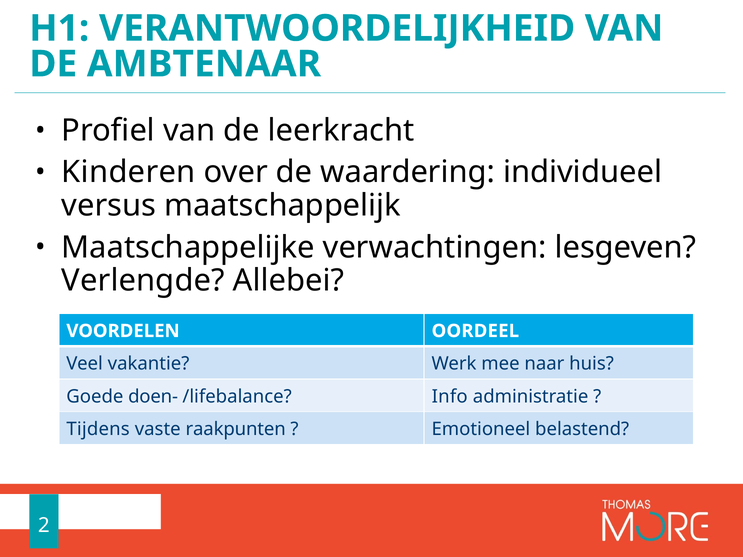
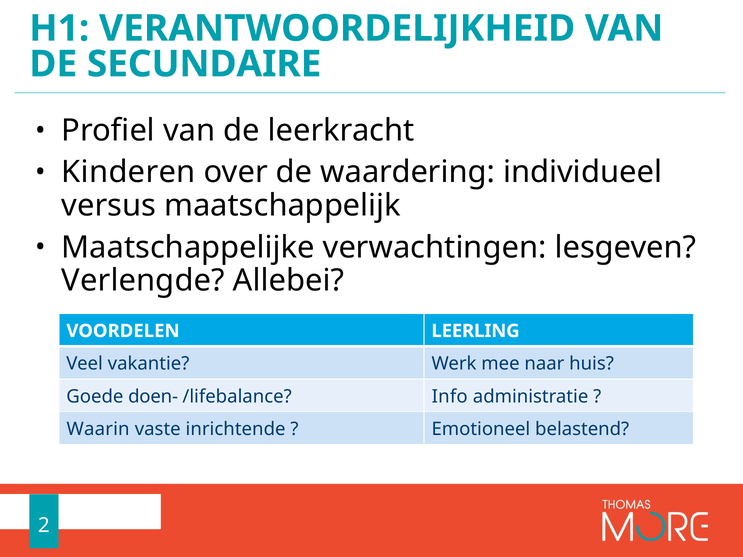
AMBTENAAR: AMBTENAAR -> SECUNDAIRE
OORDEEL: OORDEEL -> LEERLING
Tijdens: Tijdens -> Waarin
raakpunten: raakpunten -> inrichtende
